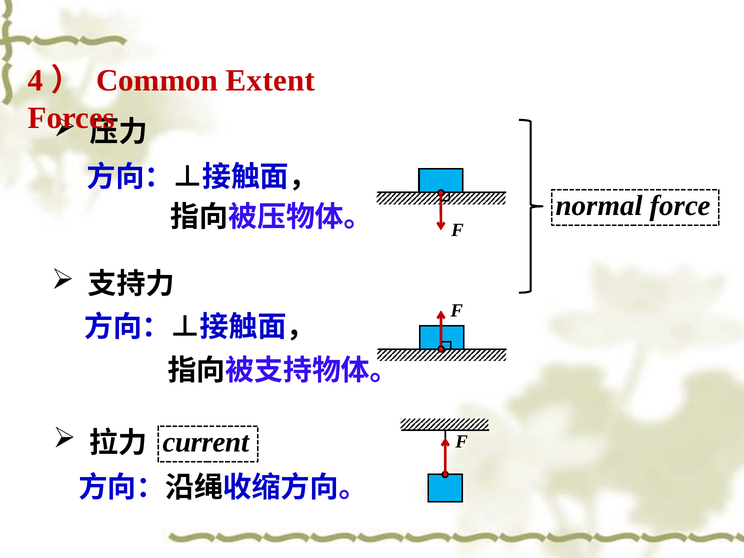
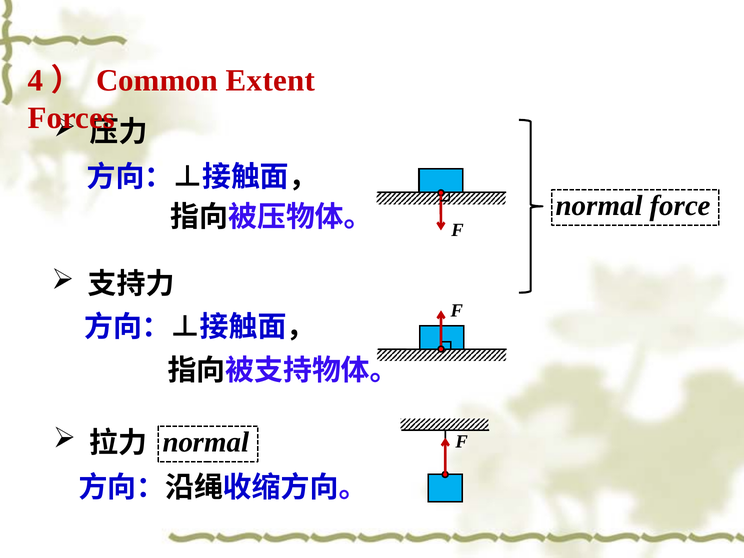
current at (206, 442): current -> normal
